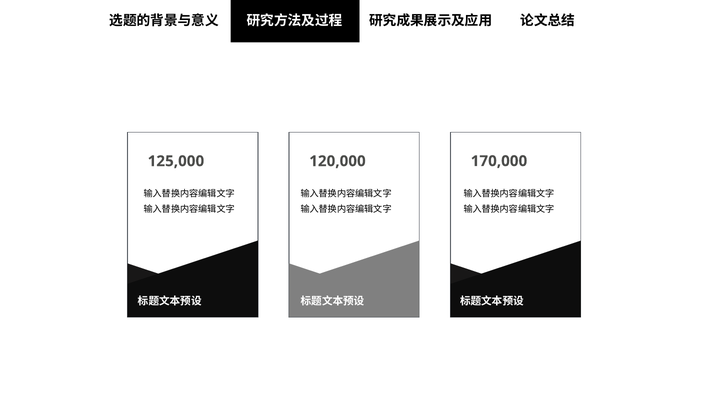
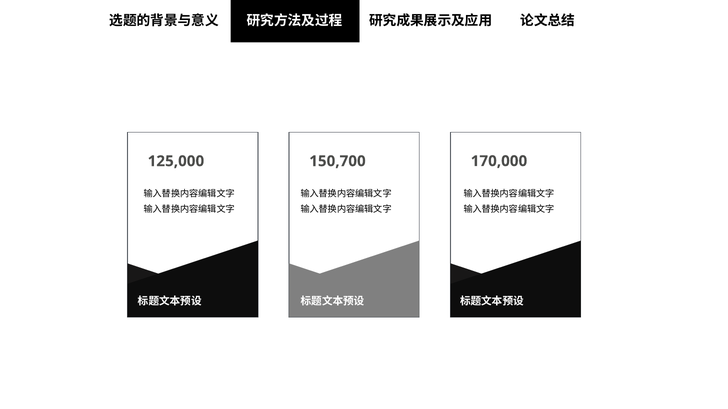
120,000: 120,000 -> 150,700
